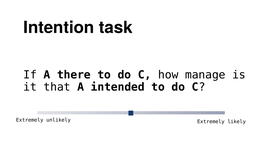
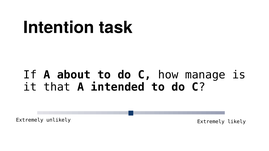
there: there -> about
